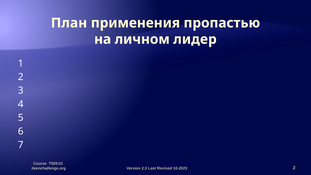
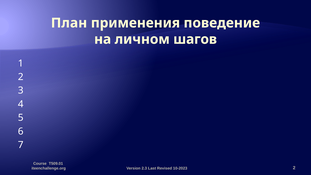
пропастью: пропастью -> поведение
лидер: лидер -> шагов
